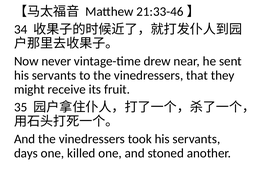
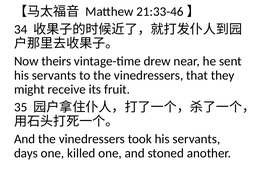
never: never -> theirs
